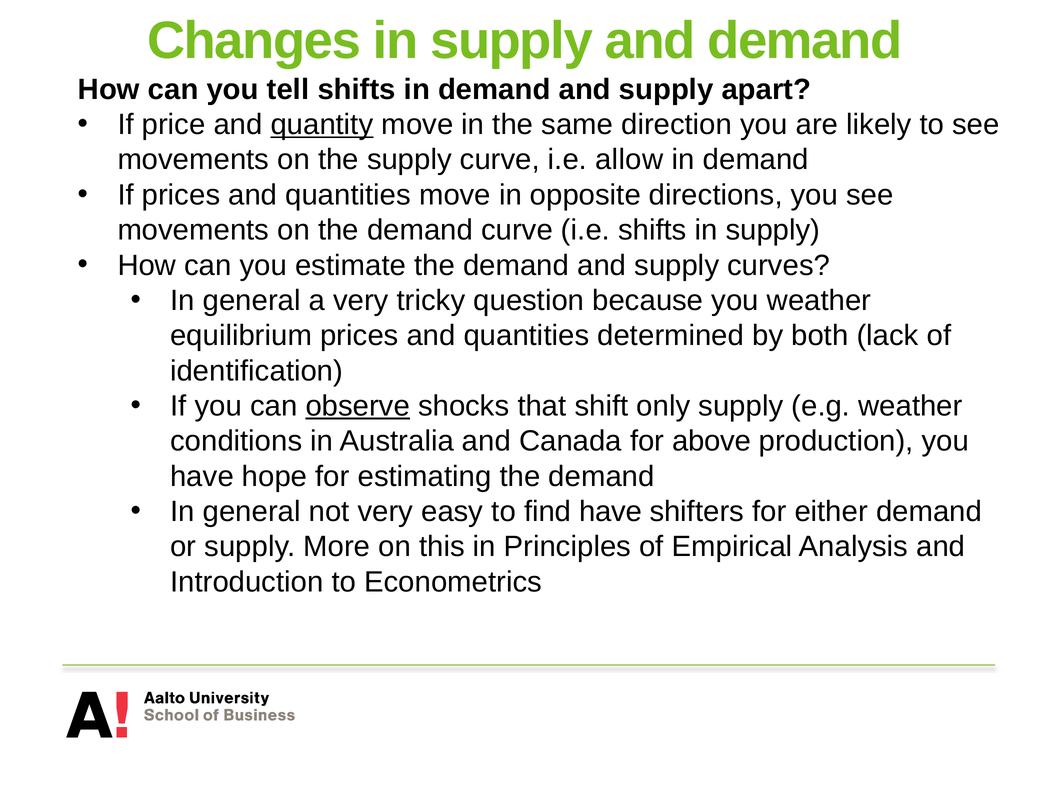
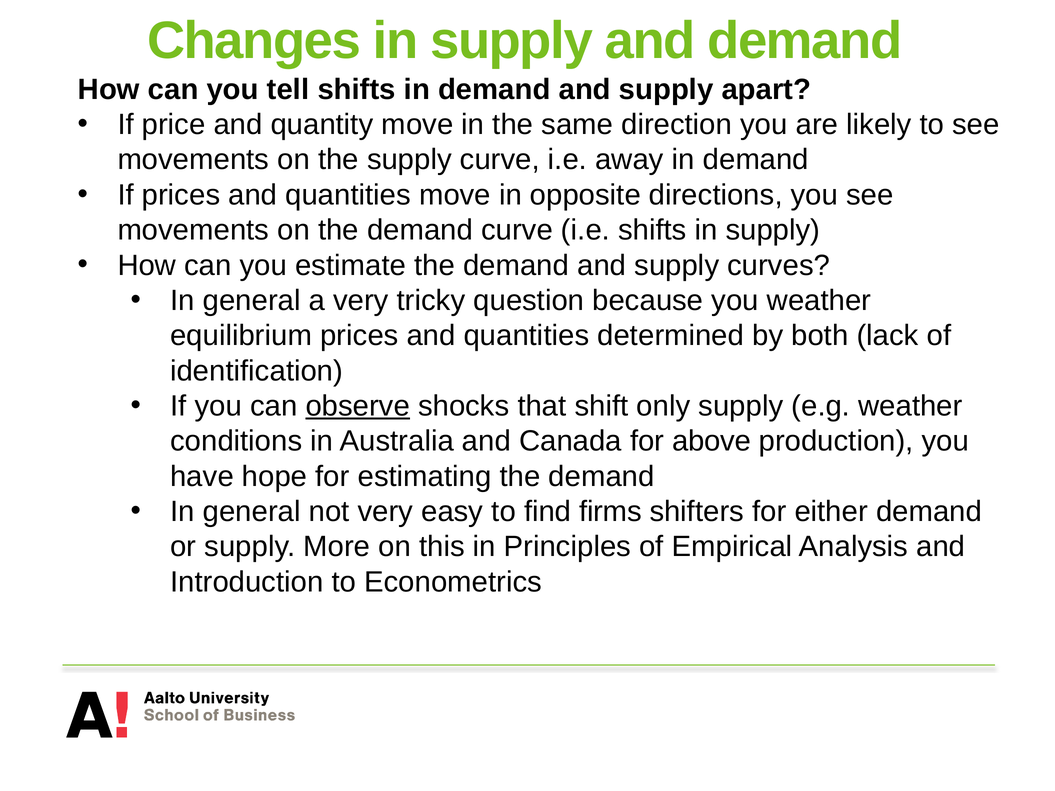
quantity underline: present -> none
allow: allow -> away
find have: have -> firms
